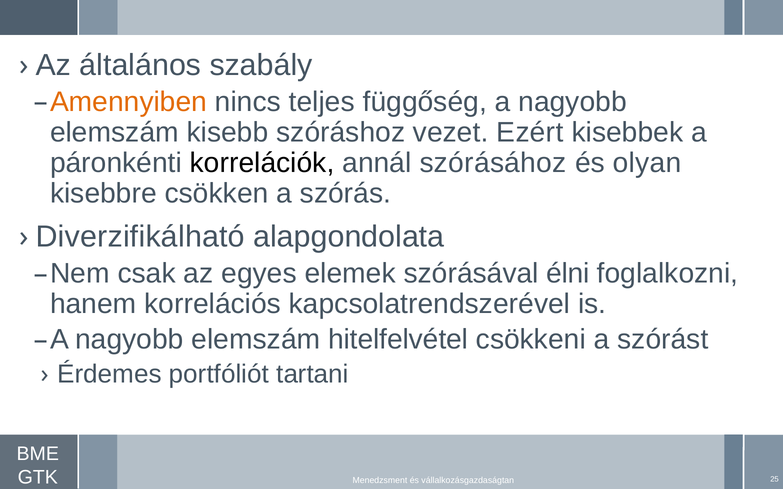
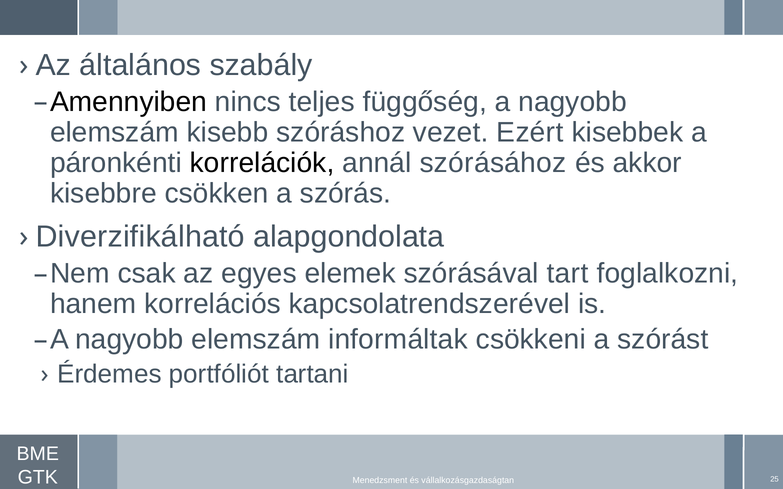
Amennyiben colour: orange -> black
olyan: olyan -> akkor
élni: élni -> tart
hitelfelvétel: hitelfelvétel -> informáltak
